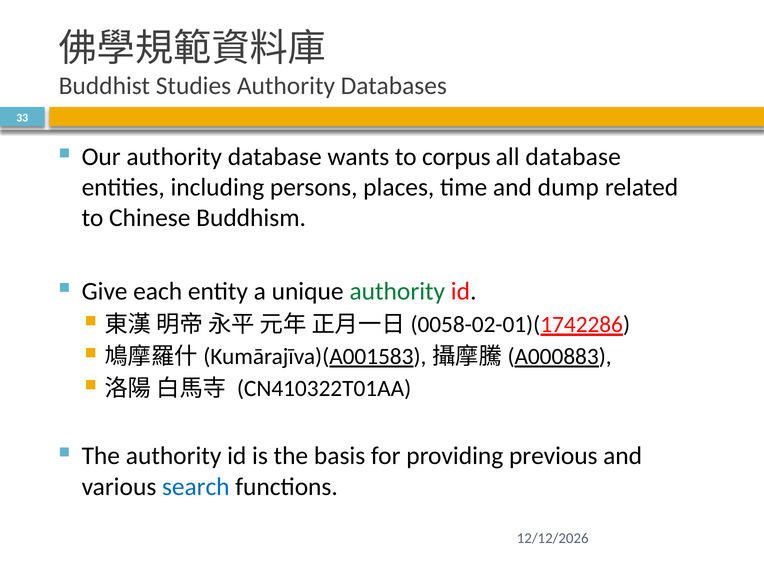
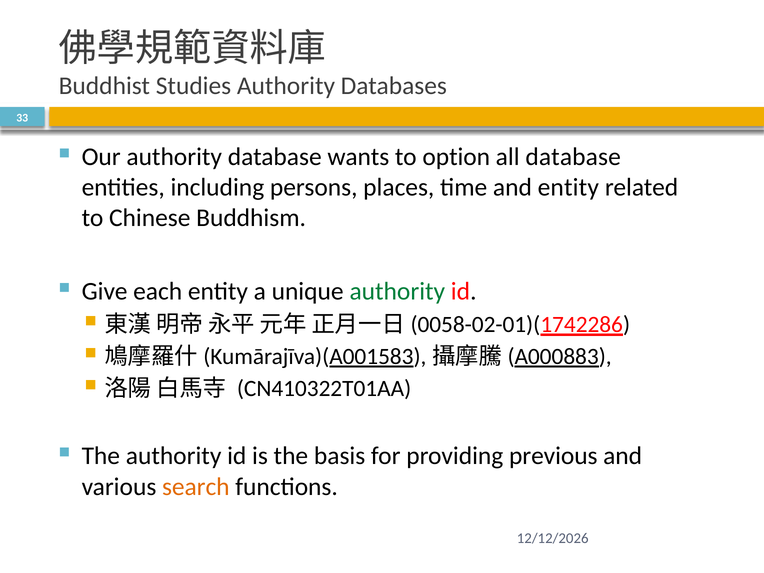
corpus: corpus -> option
and dump: dump -> entity
search colour: blue -> orange
